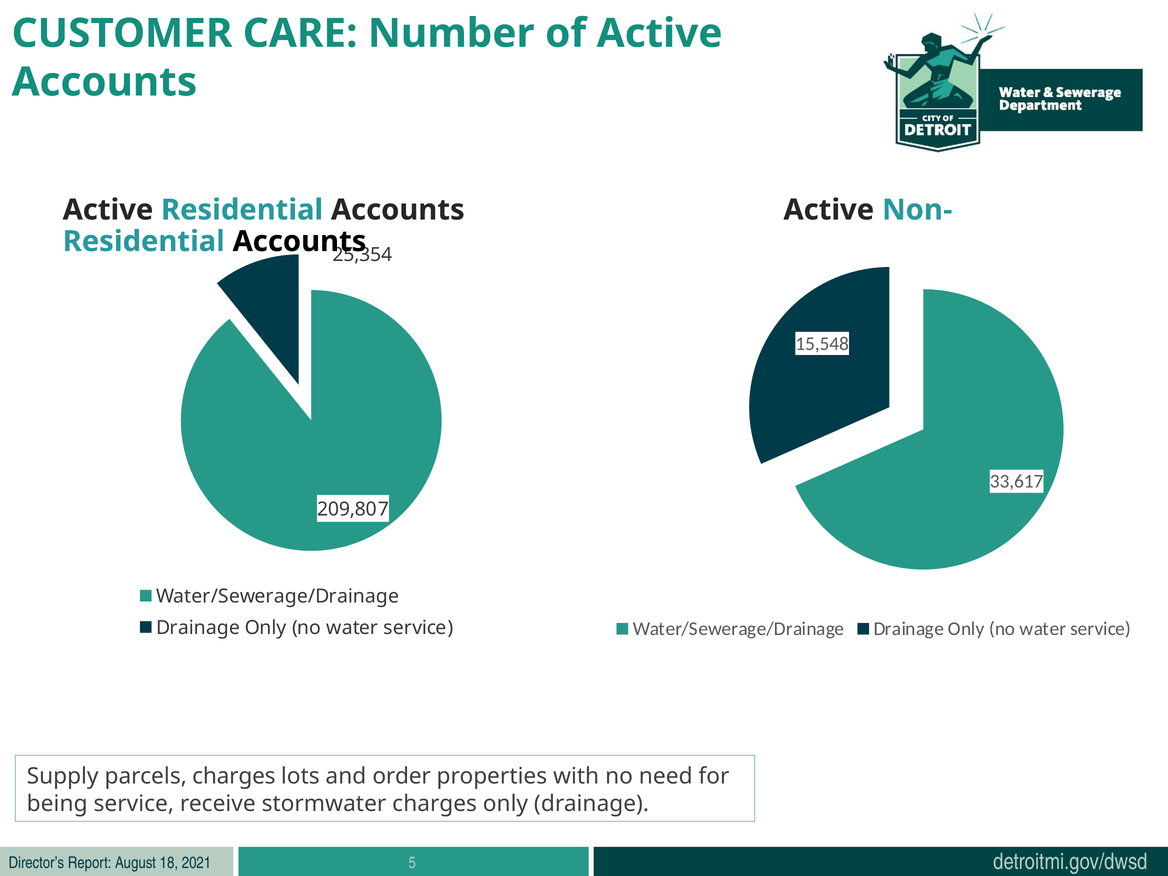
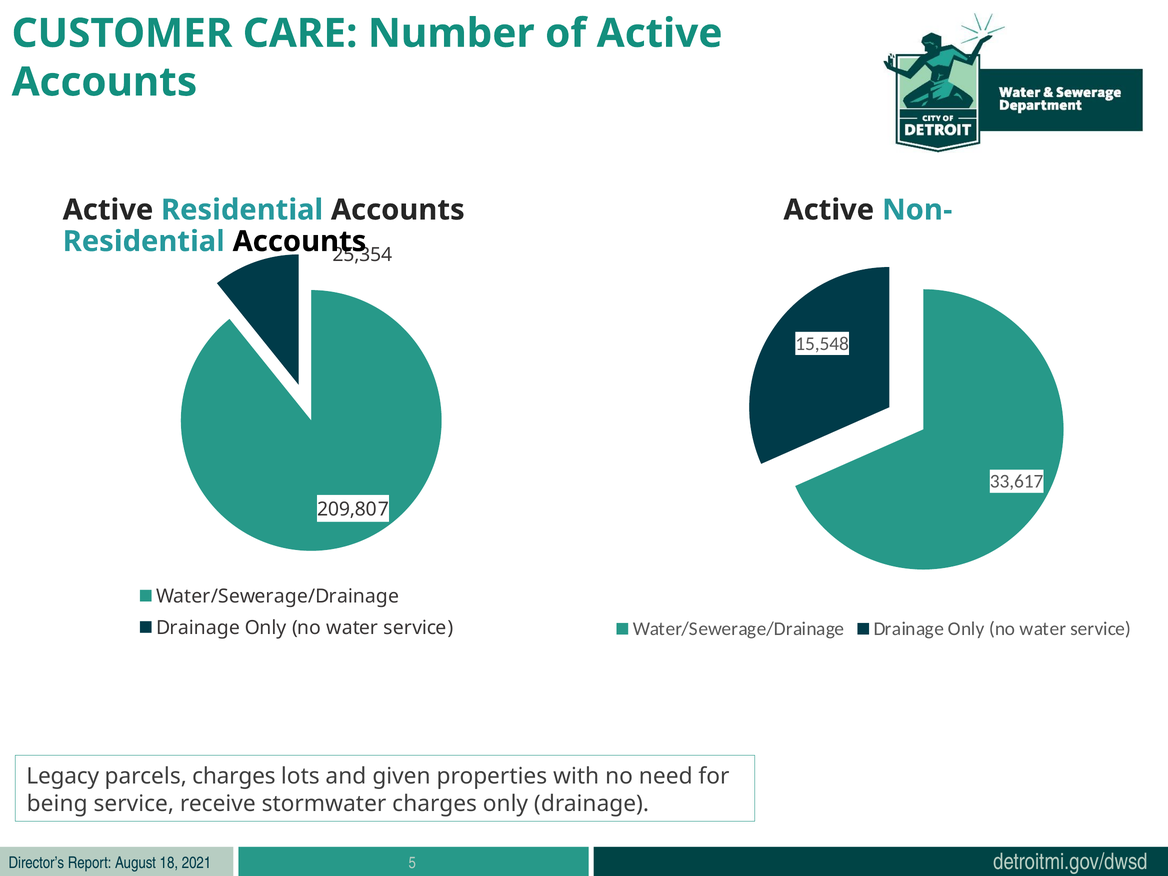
Supply: Supply -> Legacy
order: order -> given
